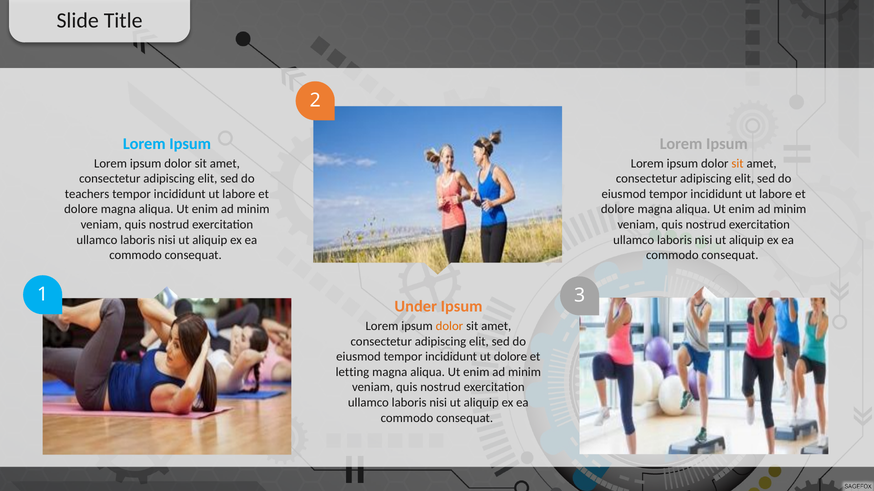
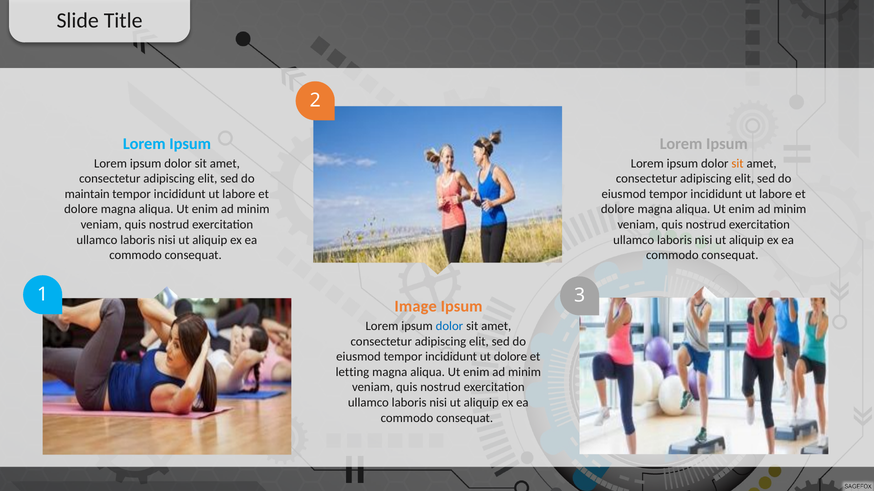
teachers: teachers -> maintain
Under: Under -> Image
dolor at (449, 327) colour: orange -> blue
